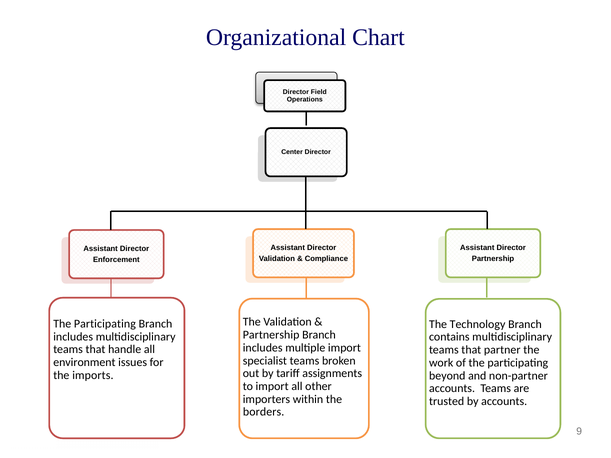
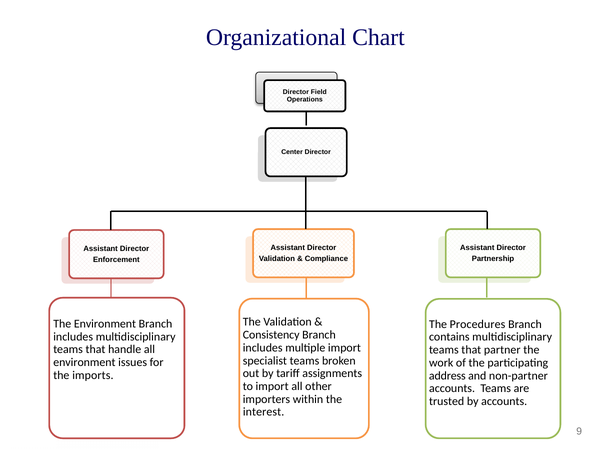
Participating at (105, 324): Participating -> Environment
Technology: Technology -> Procedures
Partnership at (271, 335): Partnership -> Consistency
beyond: beyond -> address
borders: borders -> interest
